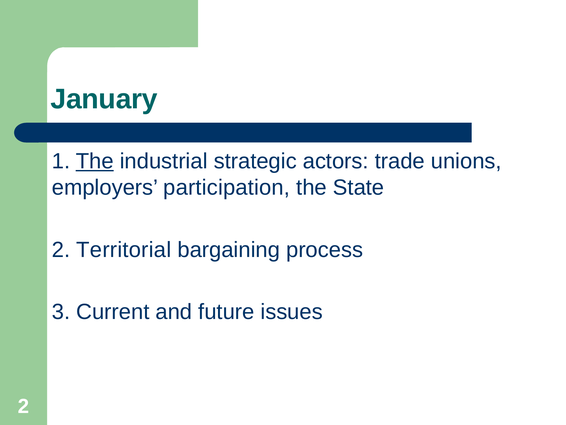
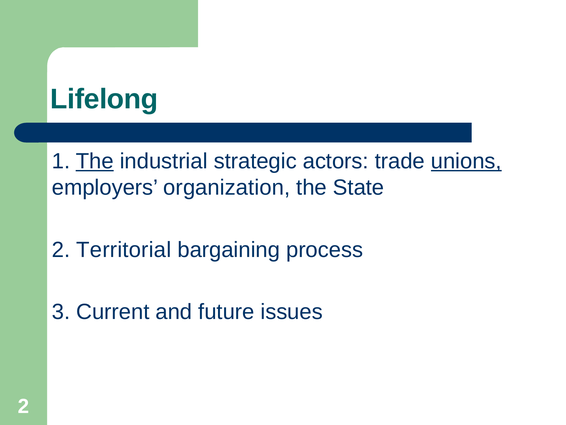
January: January -> Lifelong
unions underline: none -> present
participation: participation -> organization
